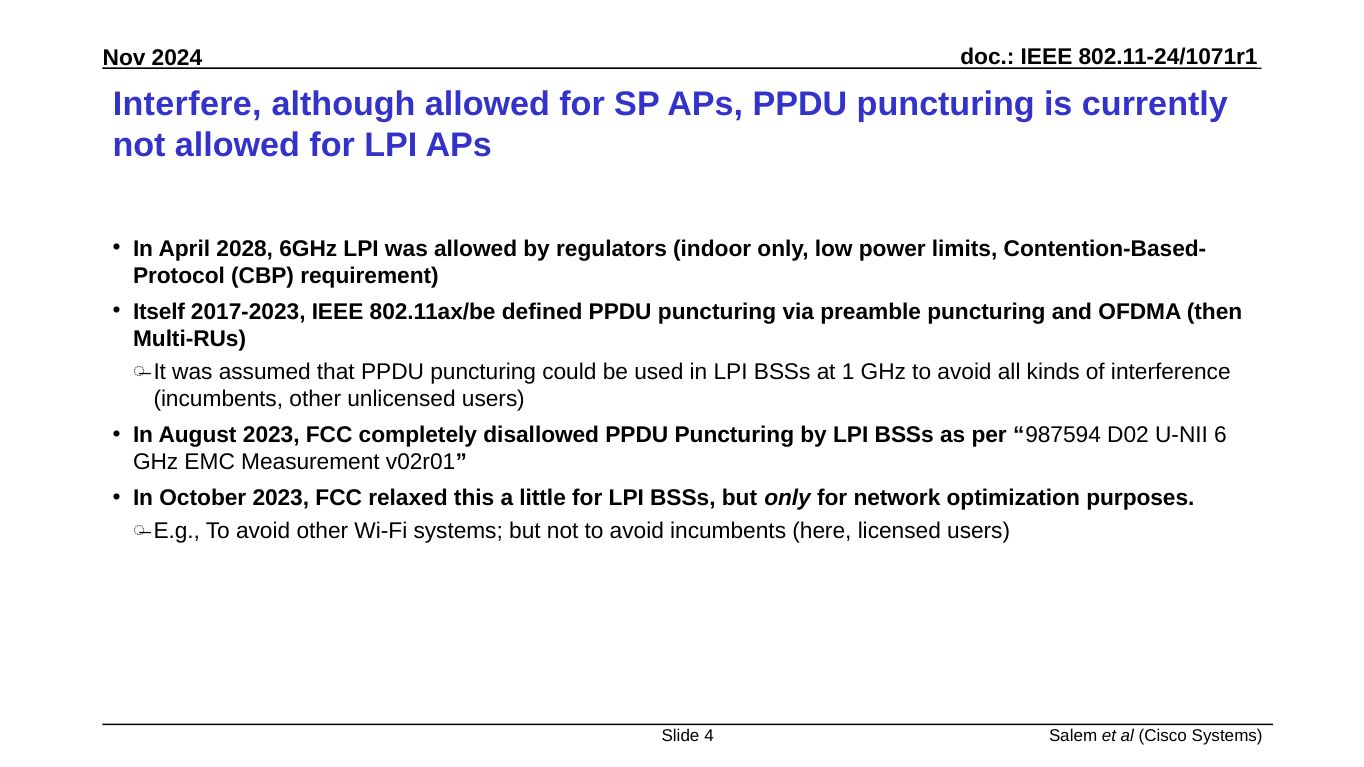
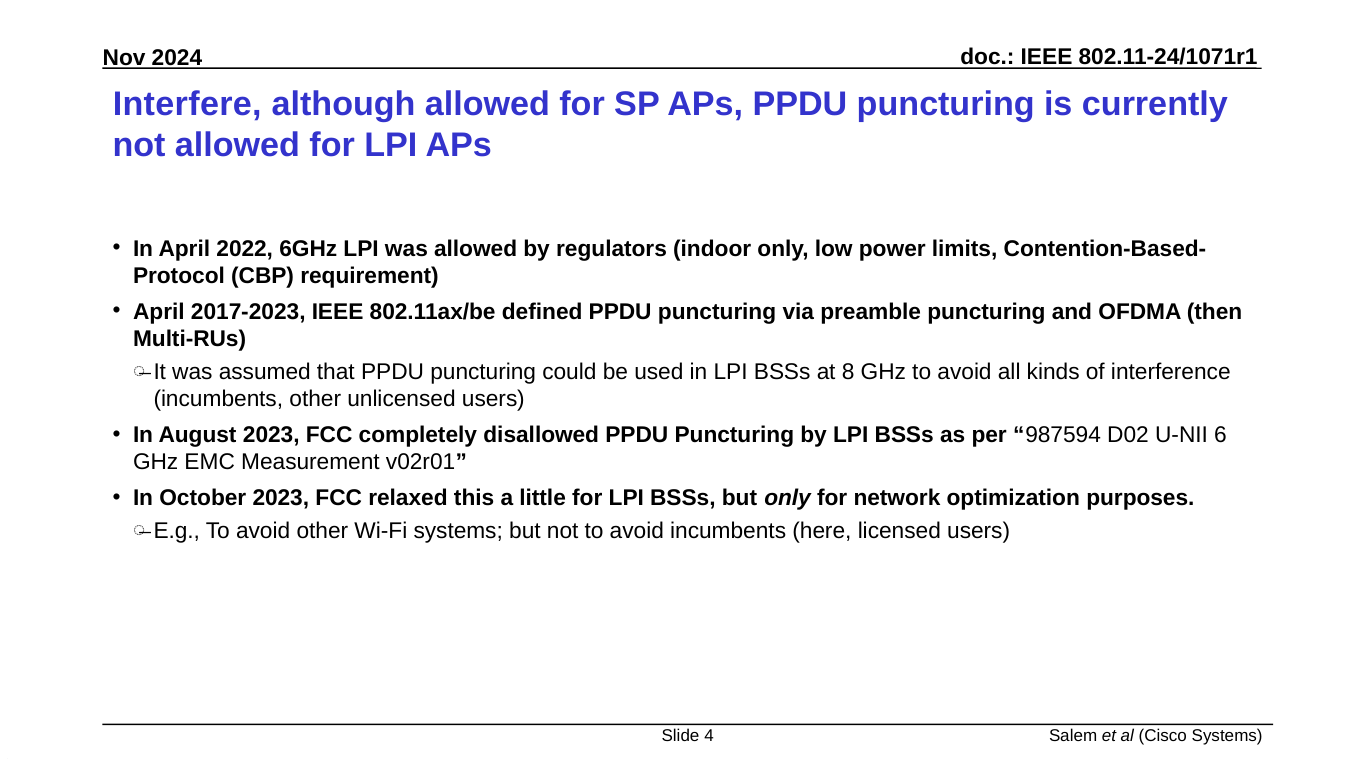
2028: 2028 -> 2022
Itself at (159, 312): Itself -> April
1: 1 -> 8
